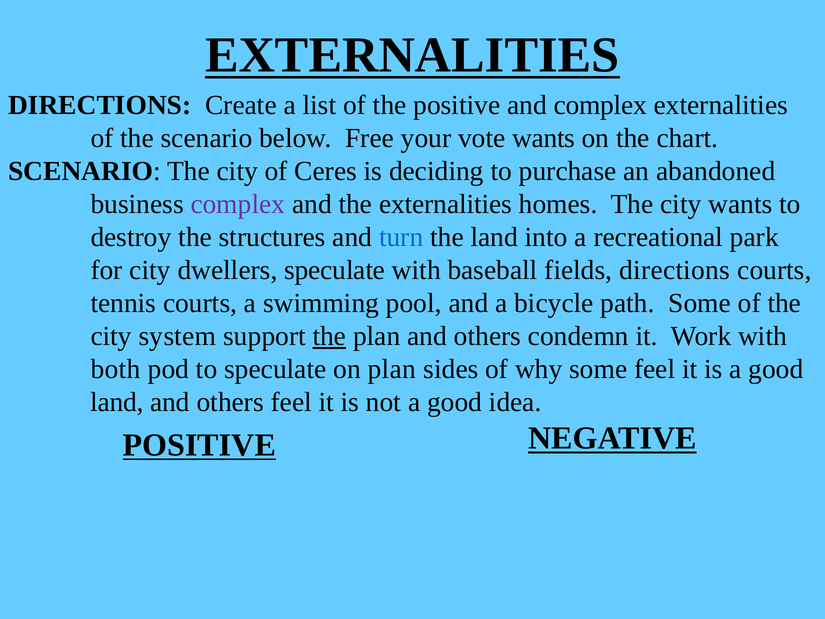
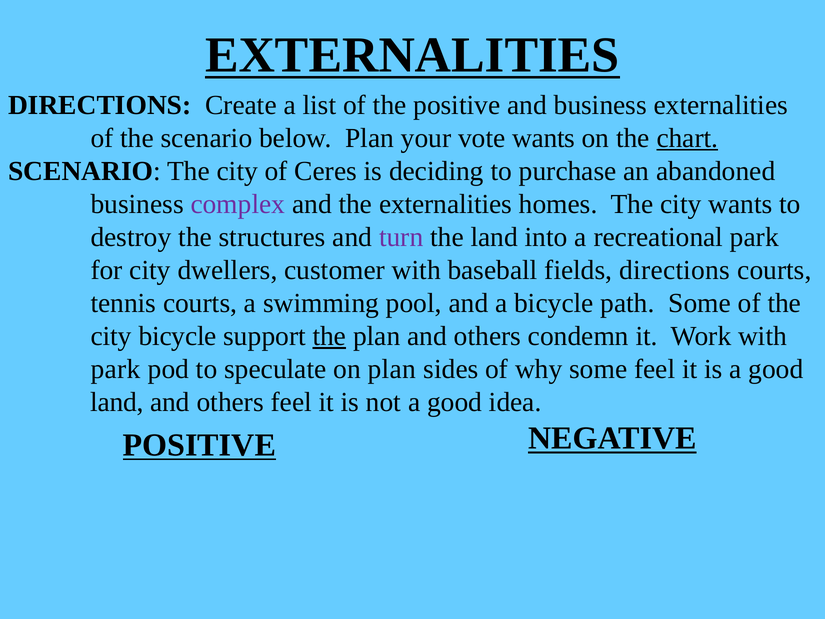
and complex: complex -> business
below Free: Free -> Plan
chart underline: none -> present
turn colour: blue -> purple
dwellers speculate: speculate -> customer
city system: system -> bicycle
both at (116, 369): both -> park
